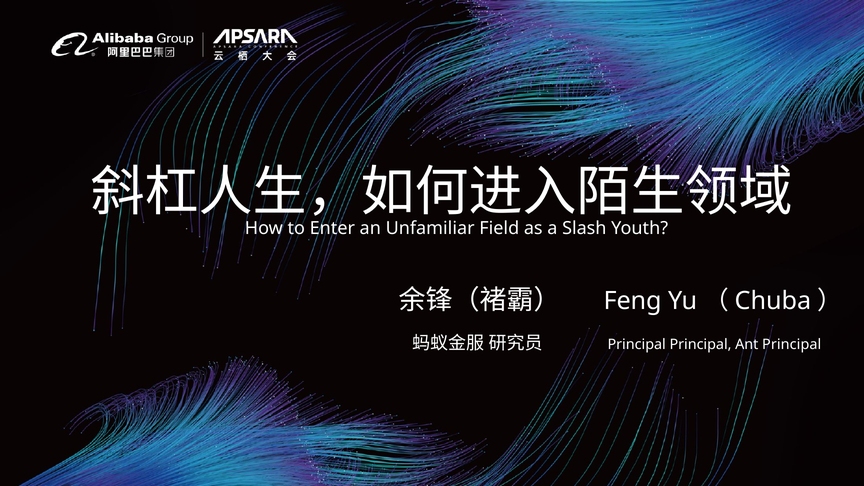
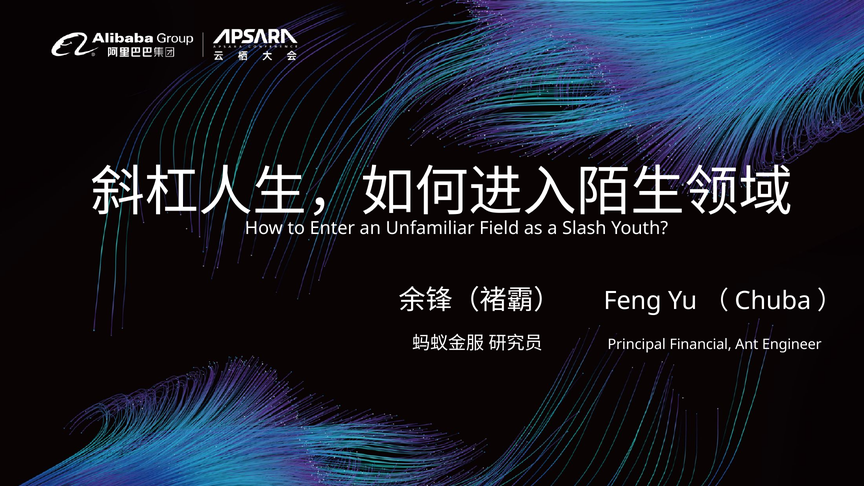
Principal Principal: Principal -> Financial
Ant Principal: Principal -> Engineer
